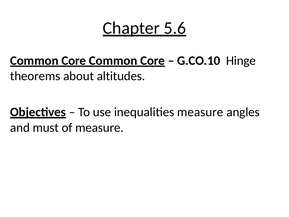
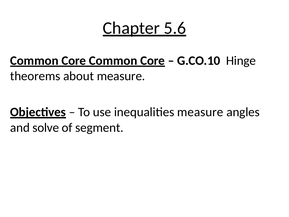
about altitudes: altitudes -> measure
must: must -> solve
of measure: measure -> segment
